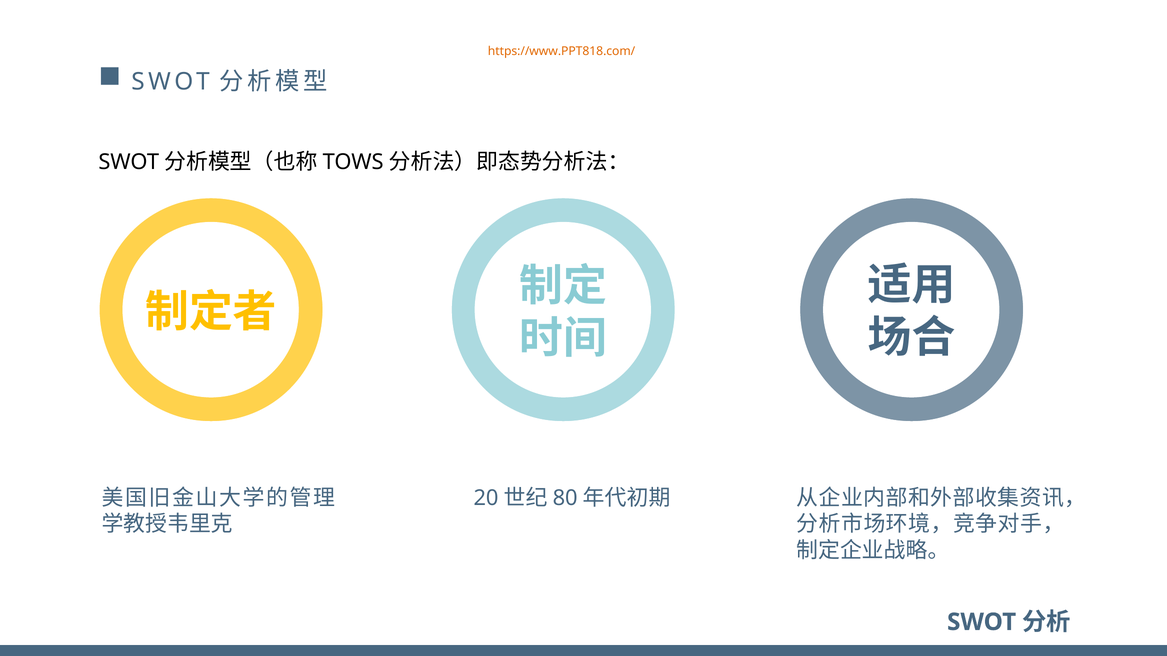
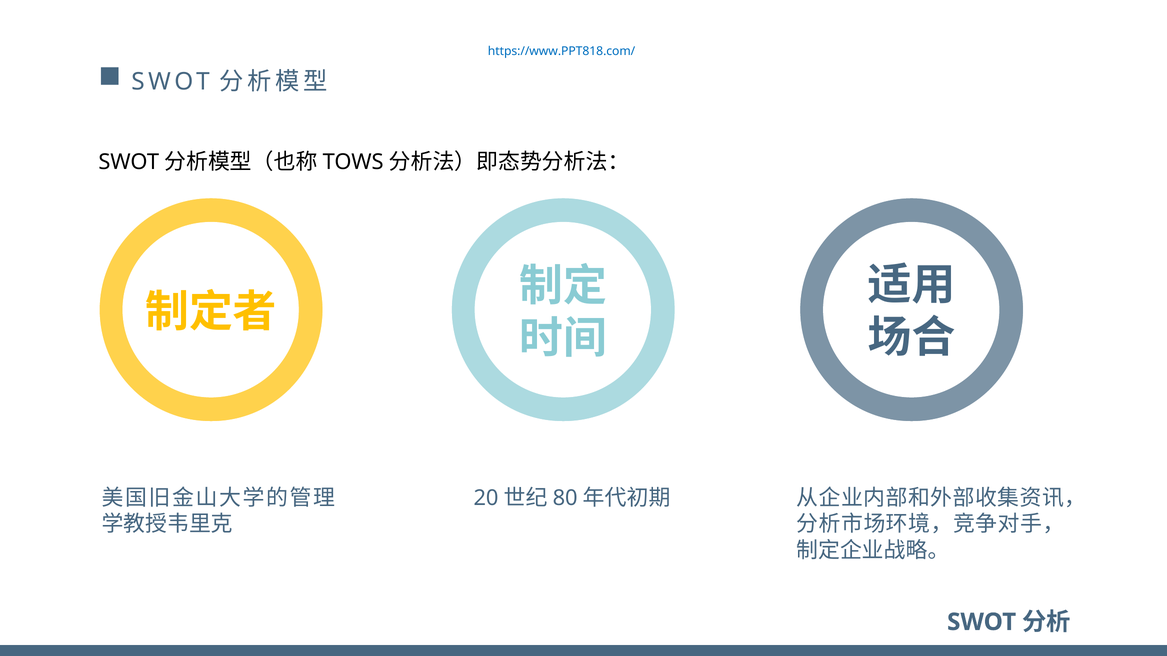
https://www.PPT818.com/ colour: orange -> blue
